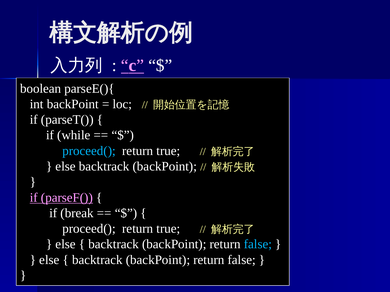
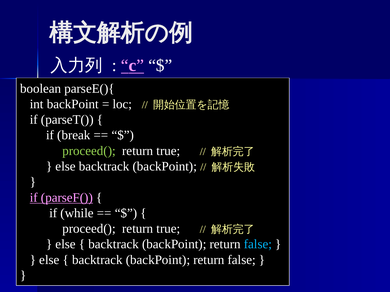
while: while -> break
proceed( at (89, 151) colour: light blue -> light green
break: break -> while
